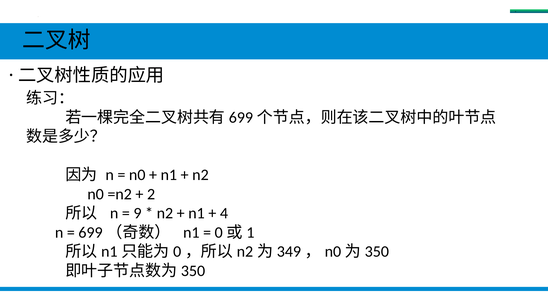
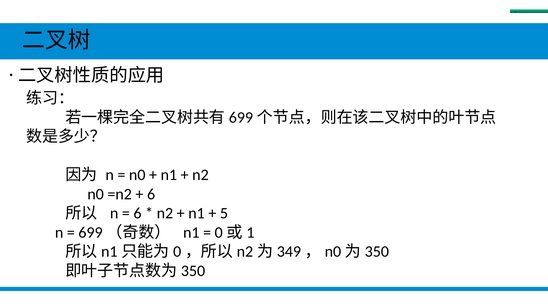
2 at (151, 194): 2 -> 6
9 at (137, 214): 9 -> 6
4: 4 -> 5
